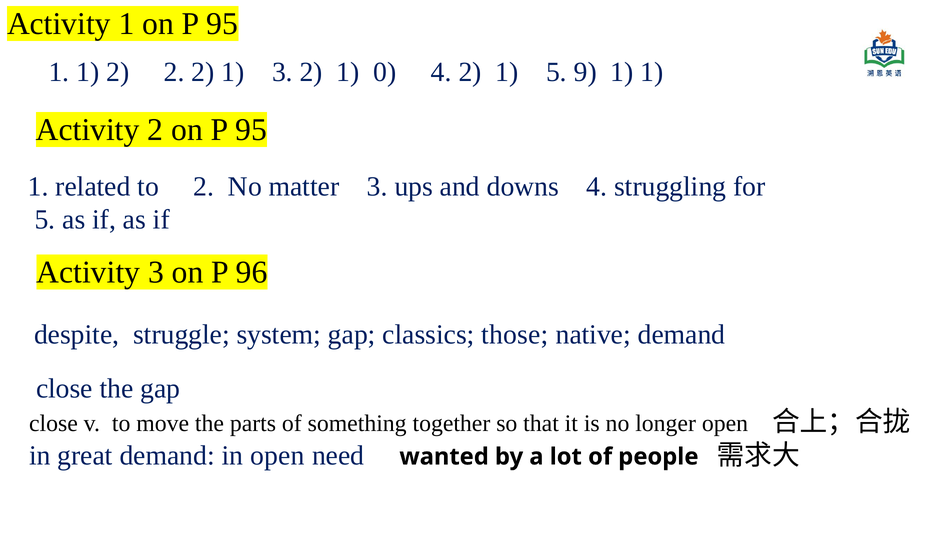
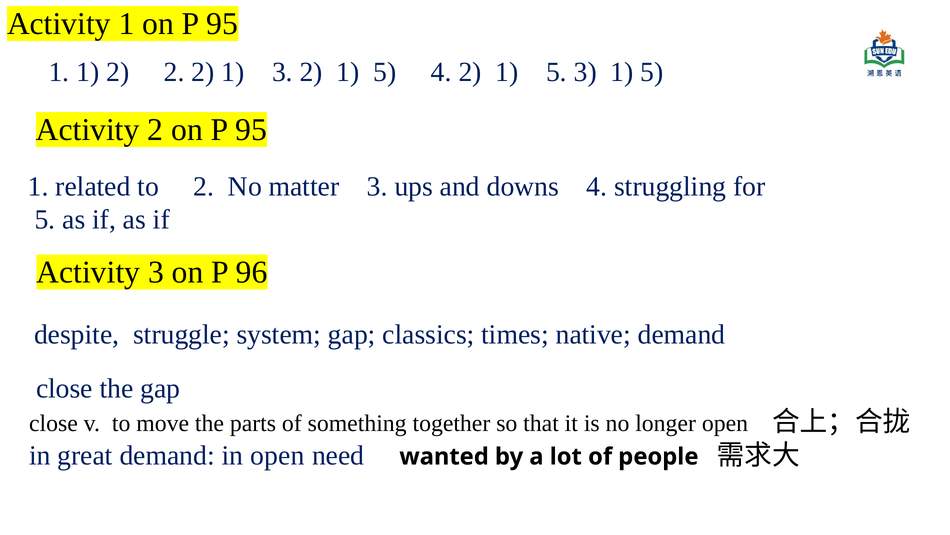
3 2 1 0: 0 -> 5
5 9: 9 -> 3
1 at (652, 72): 1 -> 5
those: those -> times
